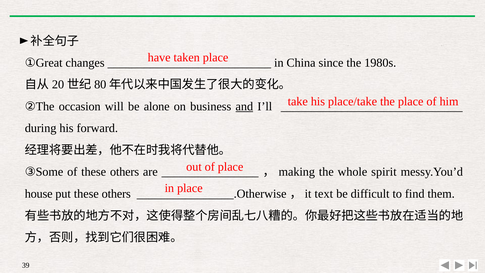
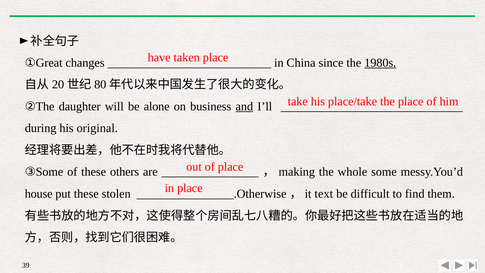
1980s underline: none -> present
occasion: occasion -> daughter
forward: forward -> original
spirit: spirit -> some
put these others: others -> stolen
